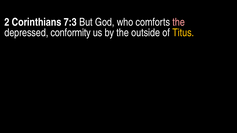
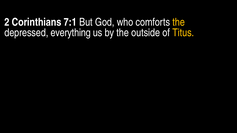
7:3: 7:3 -> 7:1
the at (179, 22) colour: pink -> yellow
conformity: conformity -> everything
